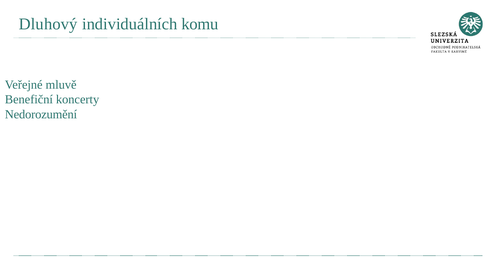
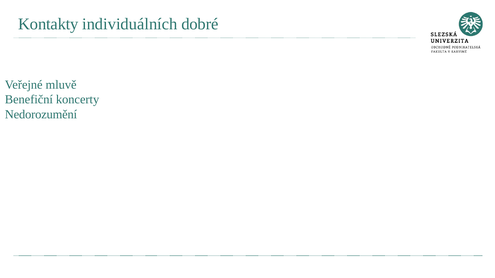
Dluhový: Dluhový -> Kontakty
komu: komu -> dobré
